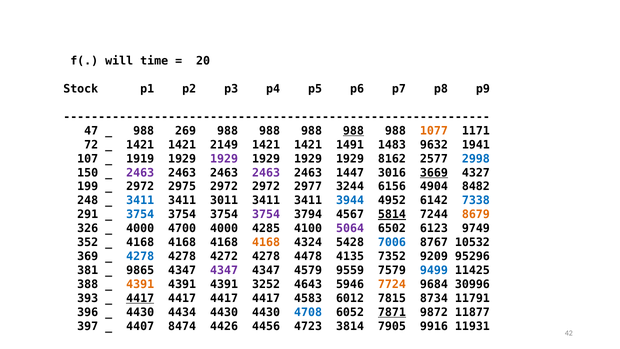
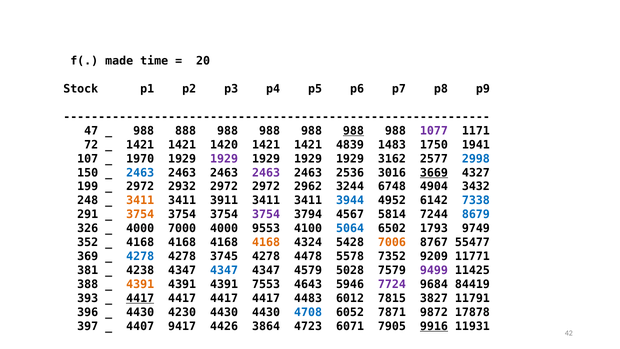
will: will -> made
269: 269 -> 888
1077 colour: orange -> purple
2149: 2149 -> 1420
1491: 1491 -> 4839
9632: 9632 -> 1750
1919: 1919 -> 1970
8162: 8162 -> 3162
2463 at (140, 173) colour: purple -> blue
1447: 1447 -> 2536
2975: 2975 -> 2932
2977: 2977 -> 2962
6156: 6156 -> 6748
8482: 8482 -> 3432
3411 at (140, 200) colour: blue -> orange
3011: 3011 -> 3911
3754 at (140, 214) colour: blue -> orange
5814 underline: present -> none
8679 colour: orange -> blue
4700: 4700 -> 7000
4285: 4285 -> 9553
5064 colour: purple -> blue
6123: 6123 -> 1793
7006 colour: blue -> orange
10532: 10532 -> 55477
4272: 4272 -> 3745
4135: 4135 -> 5578
95296: 95296 -> 11771
9865: 9865 -> 4238
4347 at (224, 270) colour: purple -> blue
9559: 9559 -> 5028
9499 colour: blue -> purple
3252: 3252 -> 7553
7724 colour: orange -> purple
30996: 30996 -> 84419
4583: 4583 -> 4483
8734: 8734 -> 3827
4434: 4434 -> 4230
7871 underline: present -> none
11877: 11877 -> 17878
8474: 8474 -> 9417
4456: 4456 -> 3864
3814: 3814 -> 6071
9916 underline: none -> present
